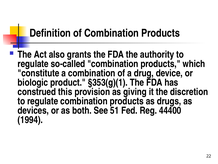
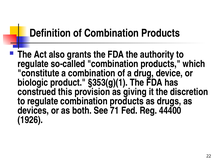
51: 51 -> 71
1994: 1994 -> 1926
